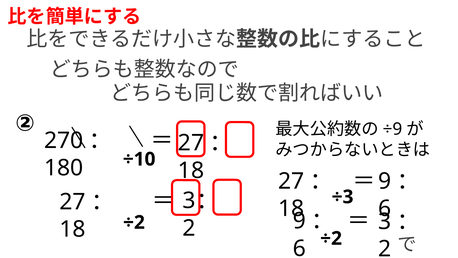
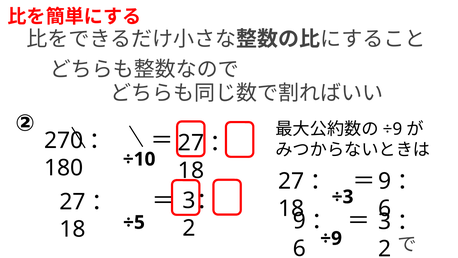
÷2 at (134, 222): ÷2 -> ÷5
÷2 at (331, 238): ÷2 -> ÷9
